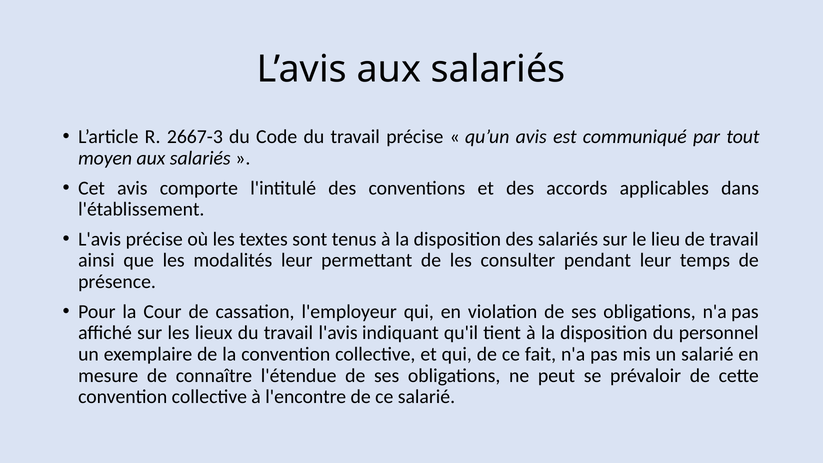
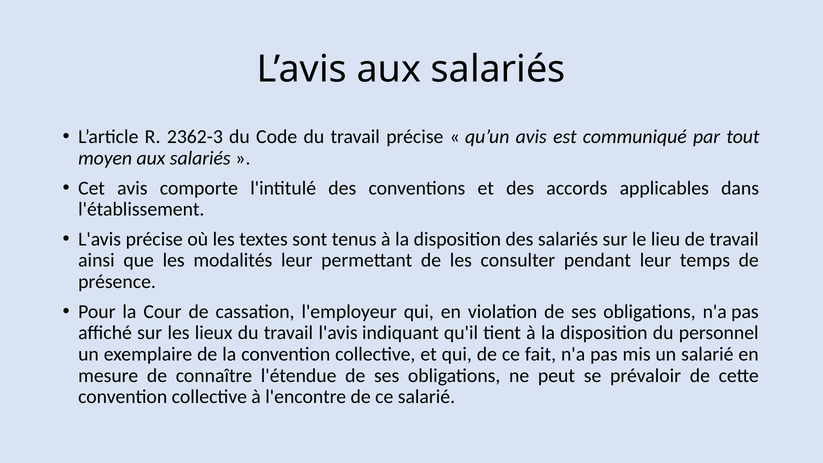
2667-3: 2667-3 -> 2362-3
